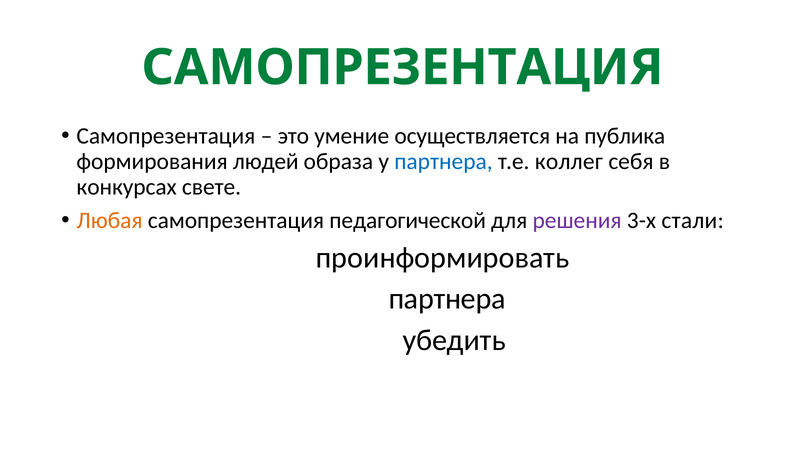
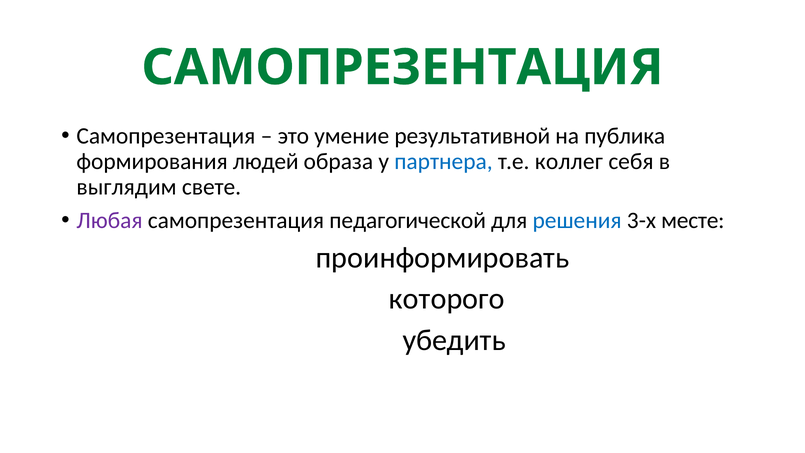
осуществляется: осуществляется -> результативной
конкурсах: конкурсах -> выглядим
Любая colour: orange -> purple
решения colour: purple -> blue
стали: стали -> месте
партнера at (447, 299): партнера -> которого
